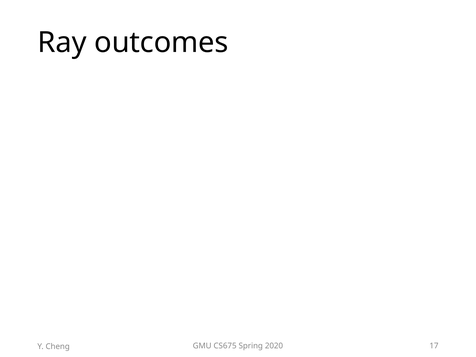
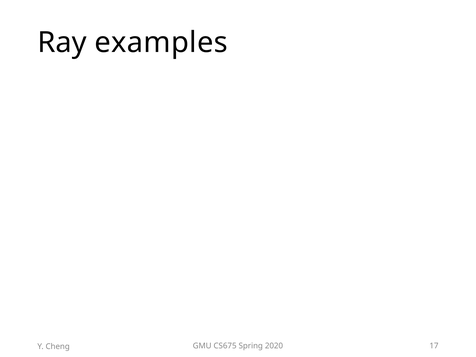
outcomes: outcomes -> examples
